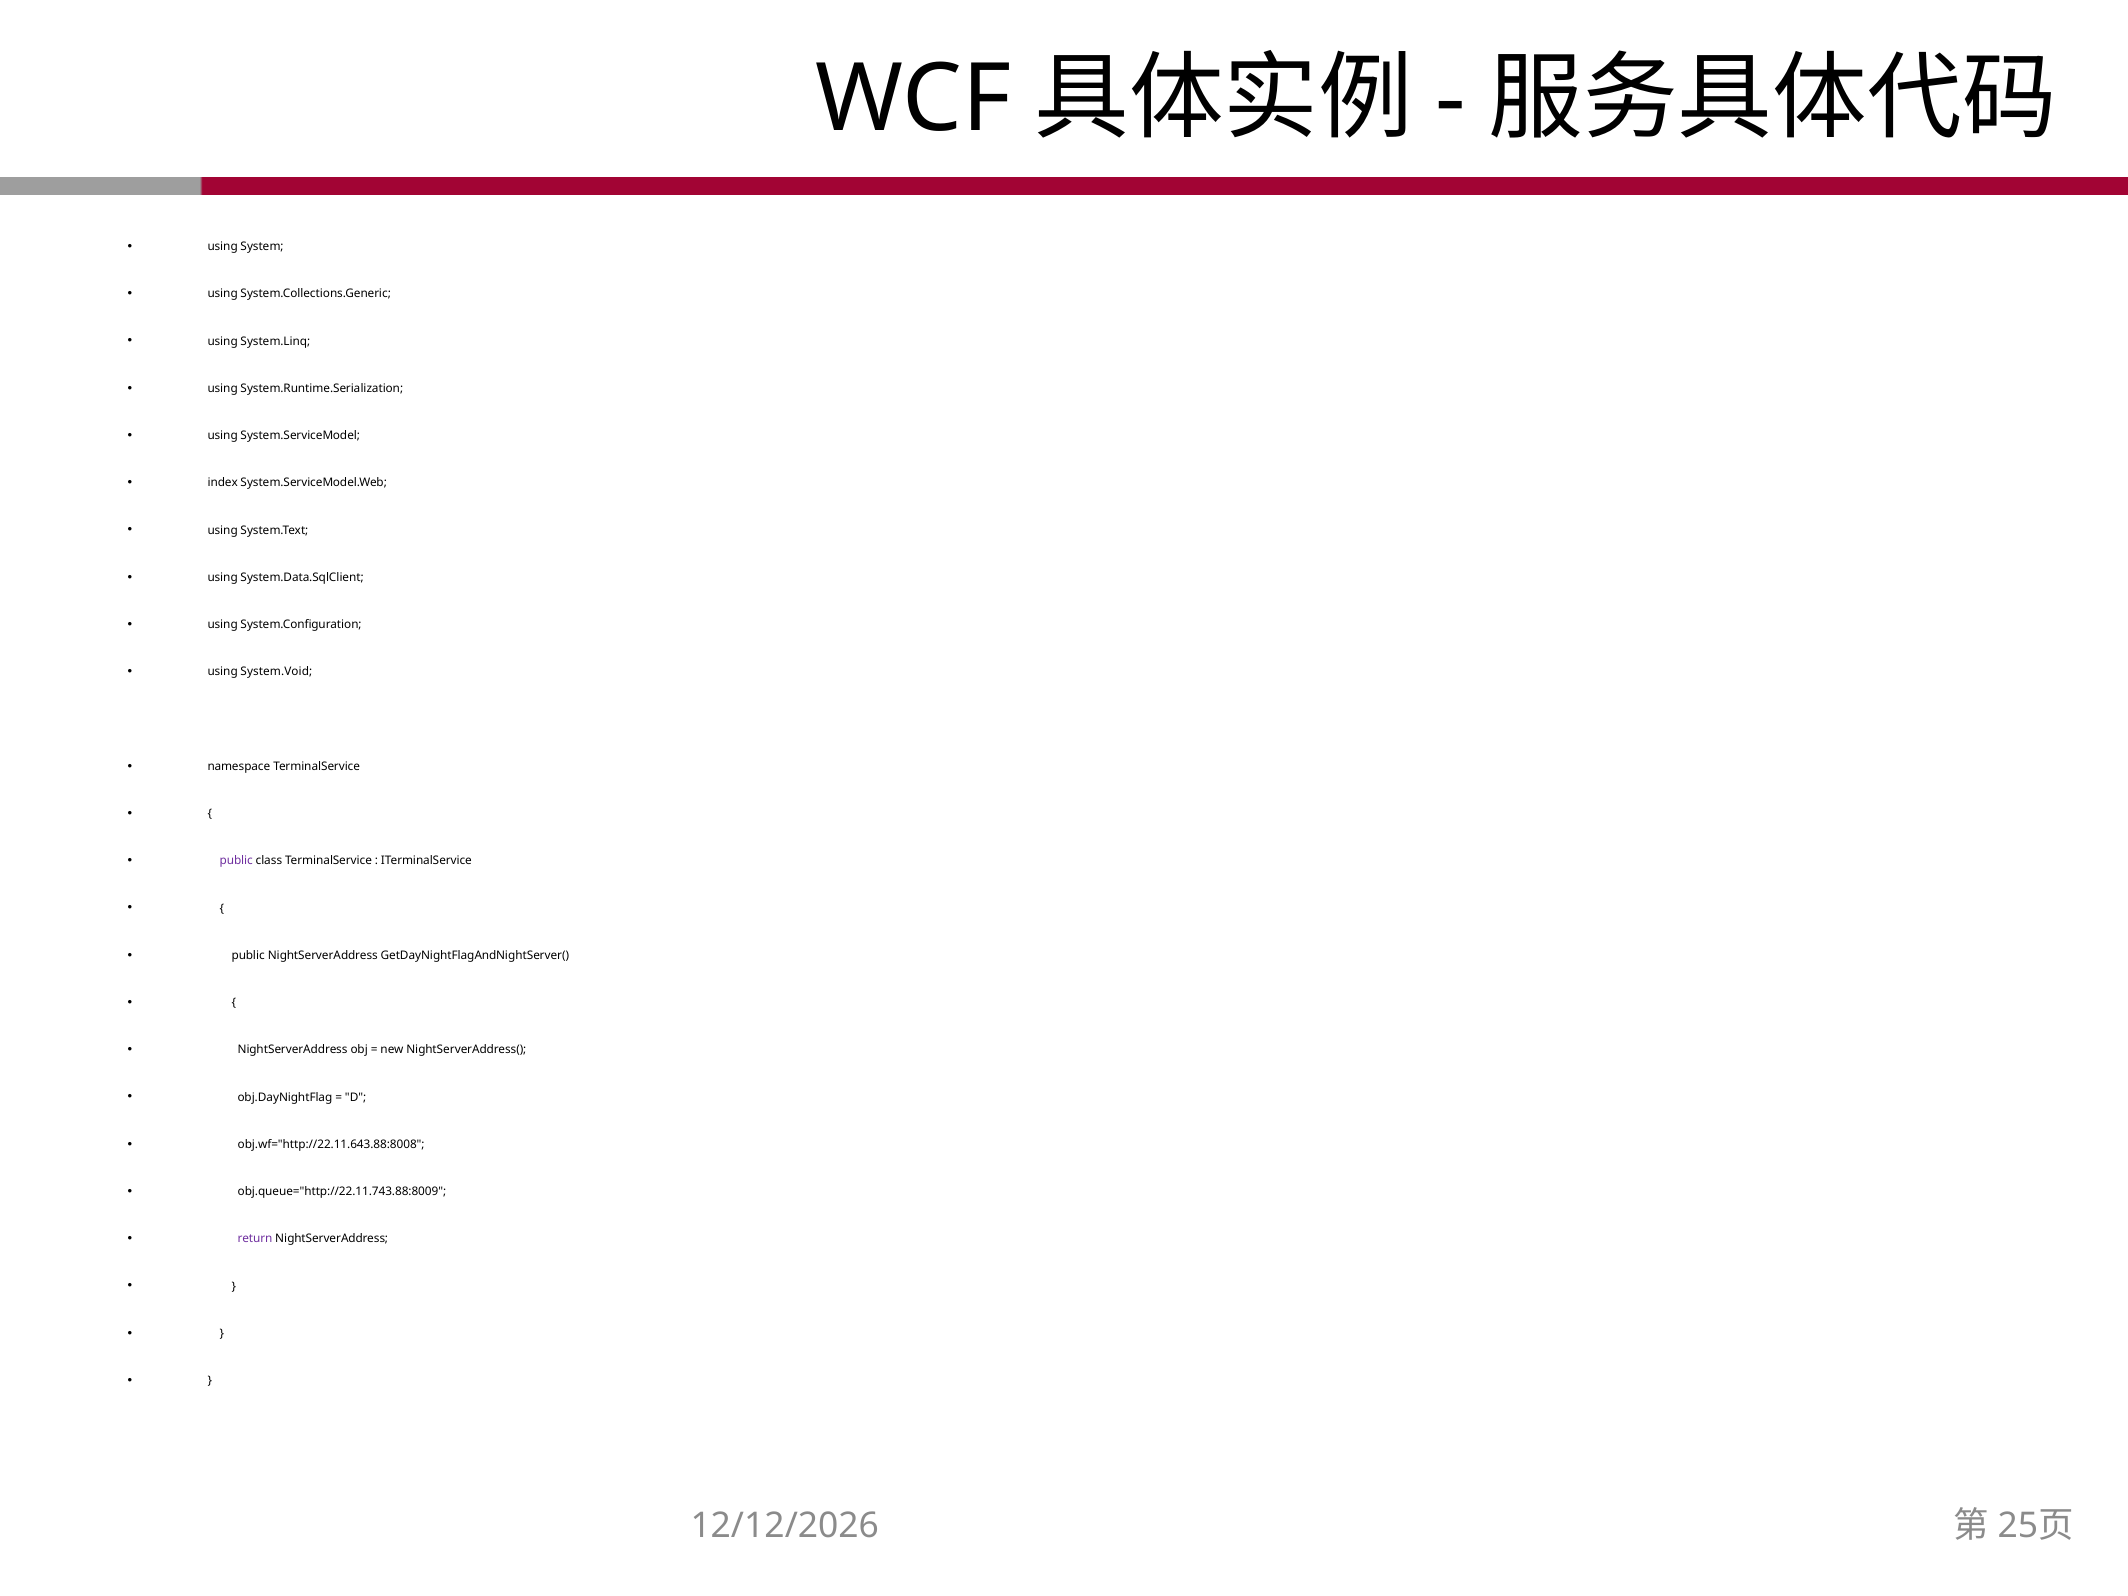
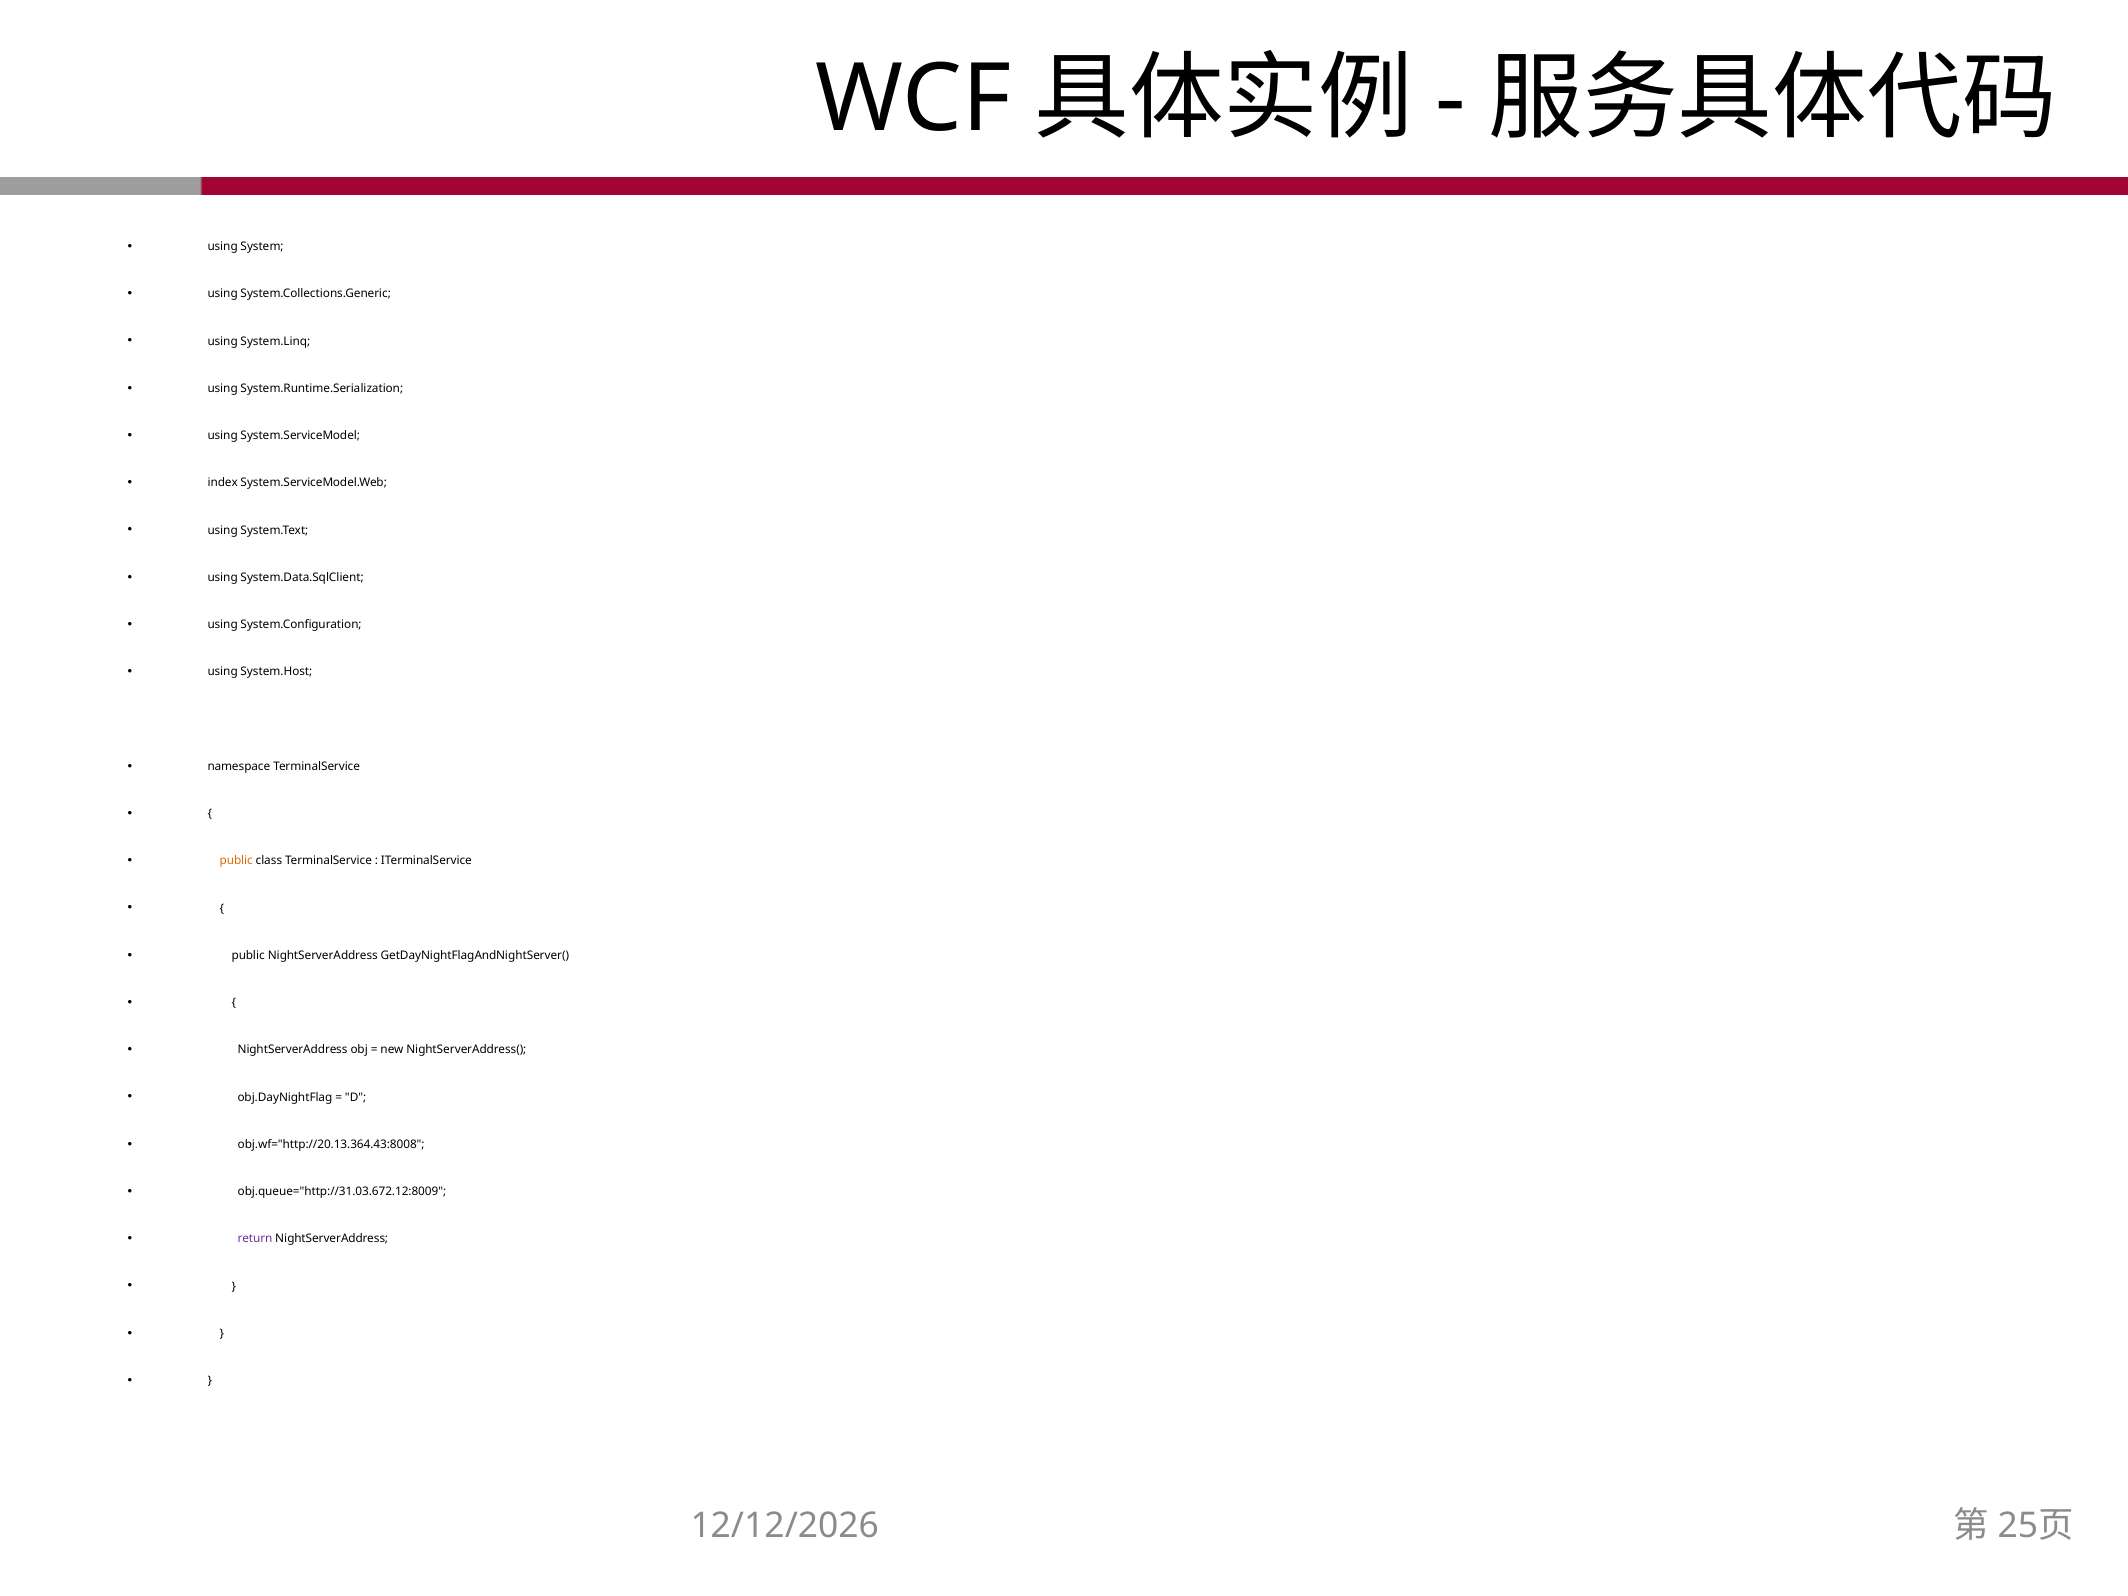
System.Void: System.Void -> System.Host
public at (236, 861) colour: purple -> orange
obj.wf="http://22.11.643.88:8008: obj.wf="http://22.11.643.88:8008 -> obj.wf="http://20.13.364.43:8008
obj.queue="http://22.11.743.88:8009: obj.queue="http://22.11.743.88:8009 -> obj.queue="http://31.03.672.12:8009
